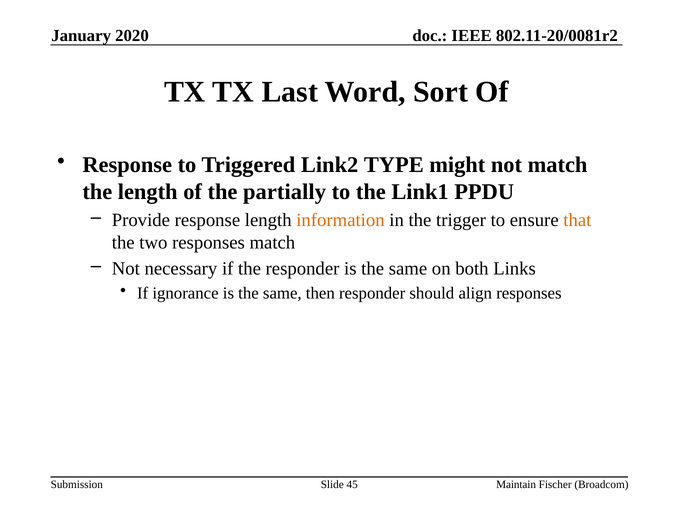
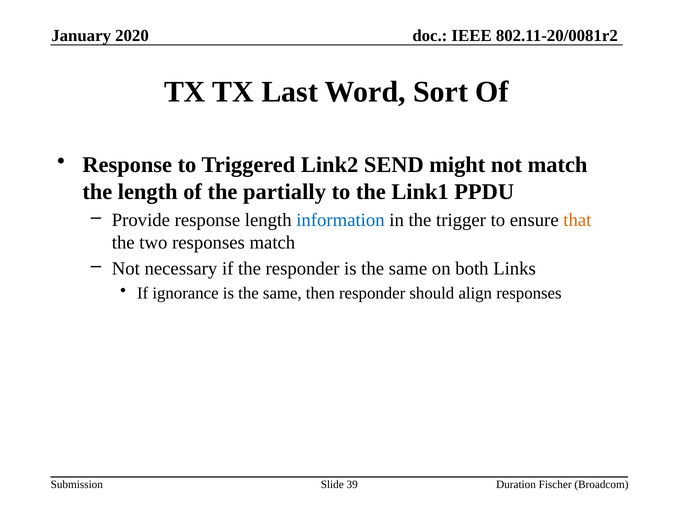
TYPE: TYPE -> SEND
information colour: orange -> blue
45: 45 -> 39
Maintain: Maintain -> Duration
